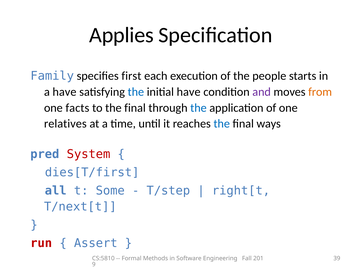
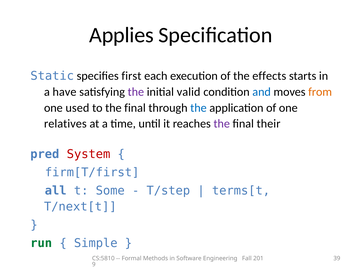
Family: Family -> Static
people: people -> effects
the at (136, 92) colour: blue -> purple
initial have: have -> valid
and colour: purple -> blue
facts: facts -> used
the at (222, 124) colour: blue -> purple
ways: ways -> their
dies[T/first: dies[T/first -> firm[T/first
right[t: right[t -> terms[t
run colour: red -> green
Assert: Assert -> Simple
